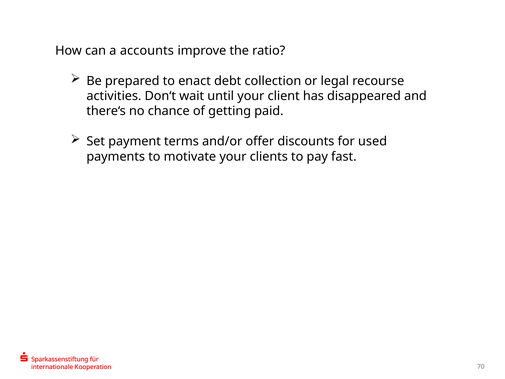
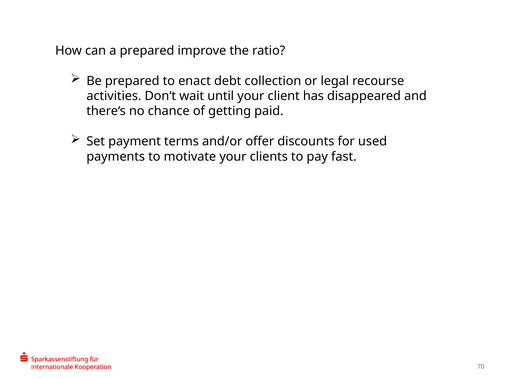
a accounts: accounts -> prepared
